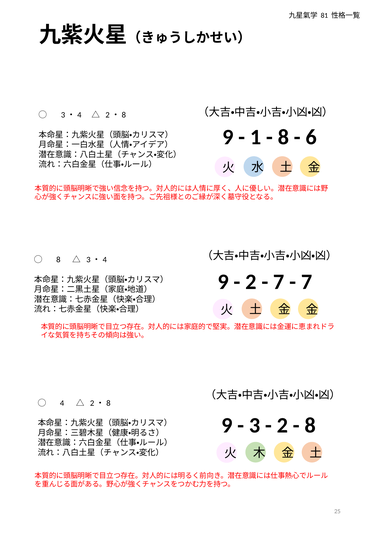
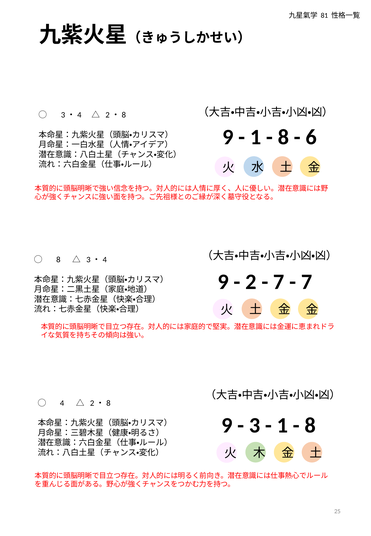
2 at (282, 425): 2 -> 1
